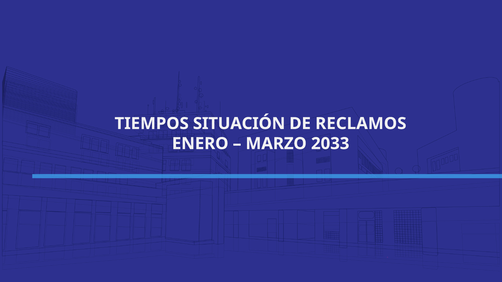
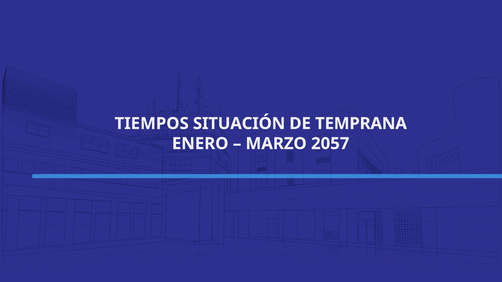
RECLAMOS: RECLAMOS -> TEMPRANA
2033: 2033 -> 2057
